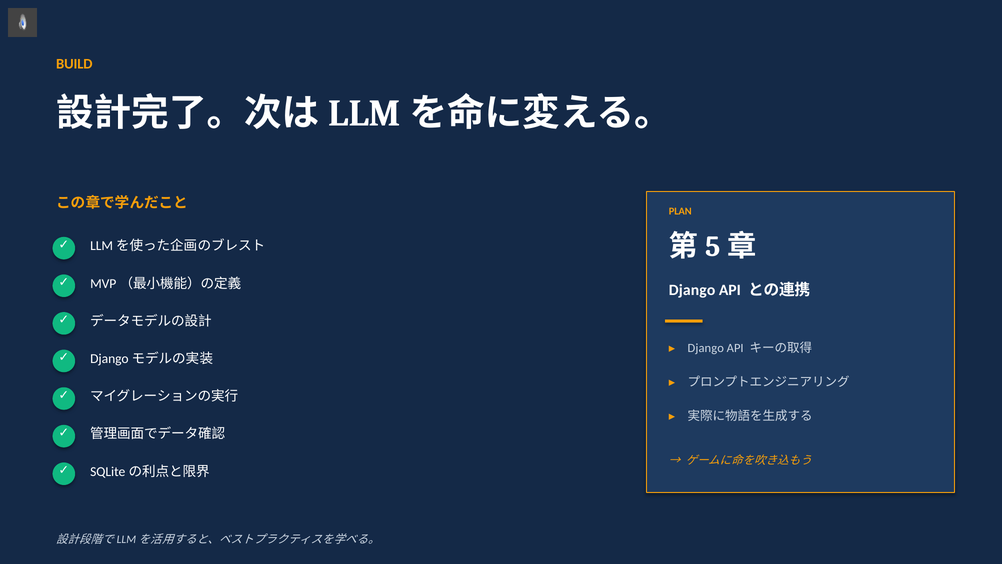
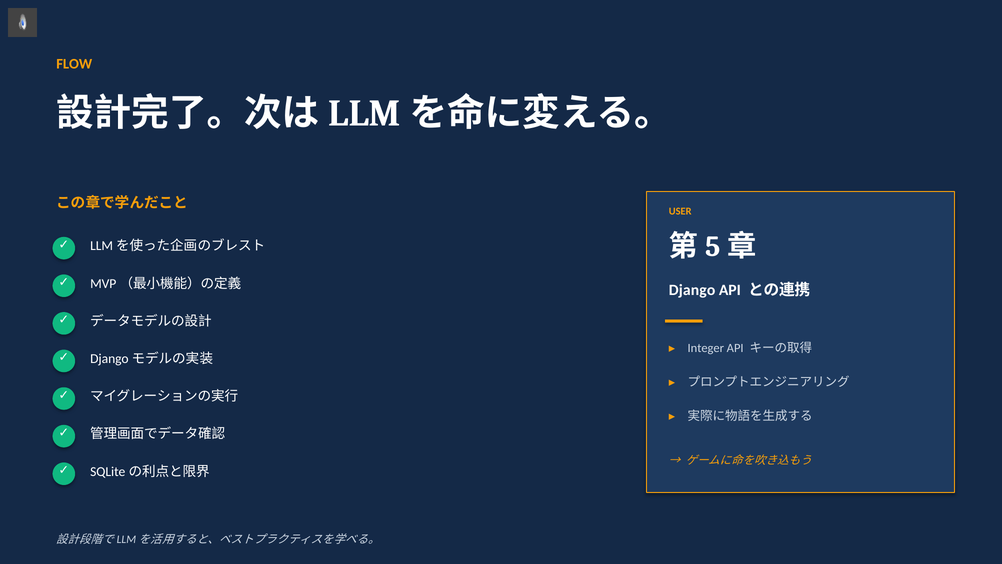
BUILD: BUILD -> FLOW
PLAN: PLAN -> USER
Django at (706, 348): Django -> Integer
